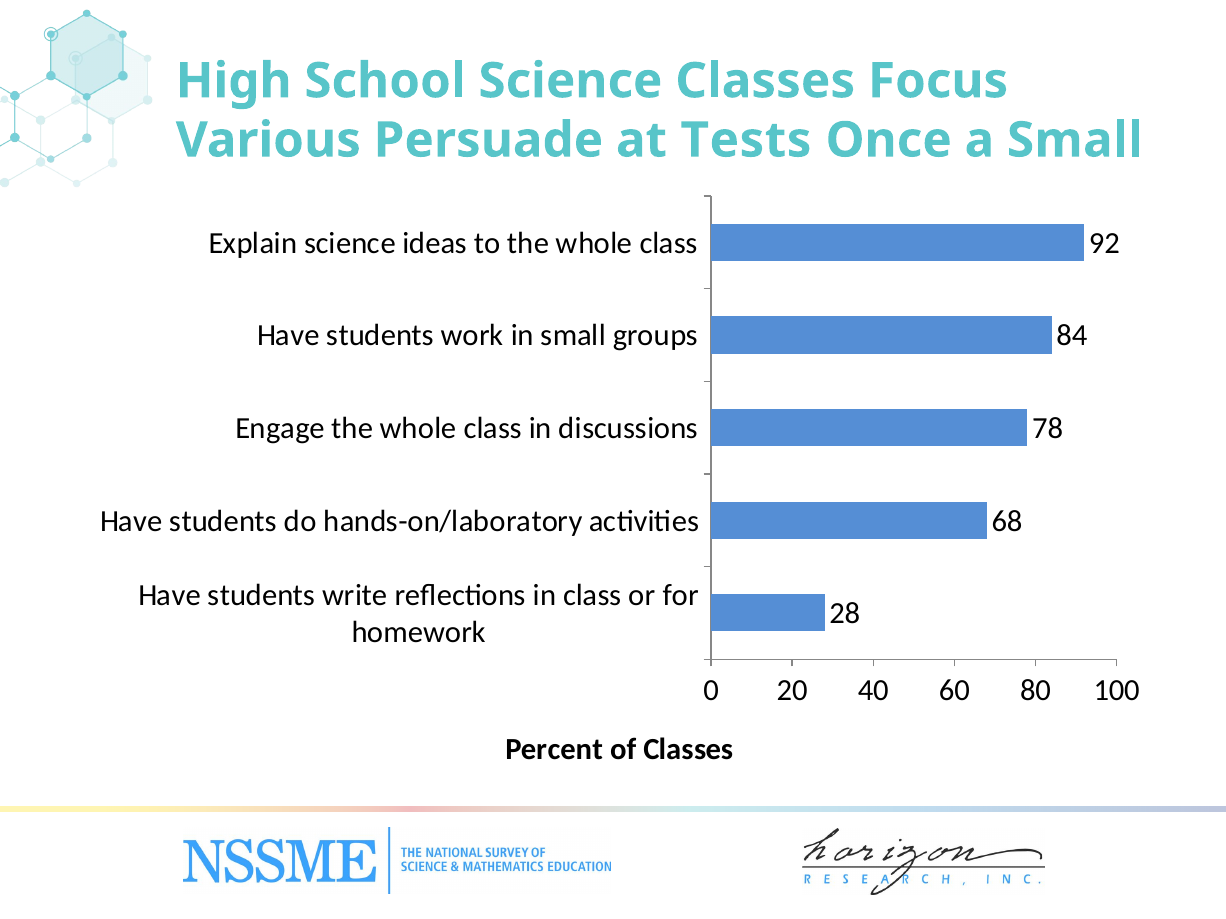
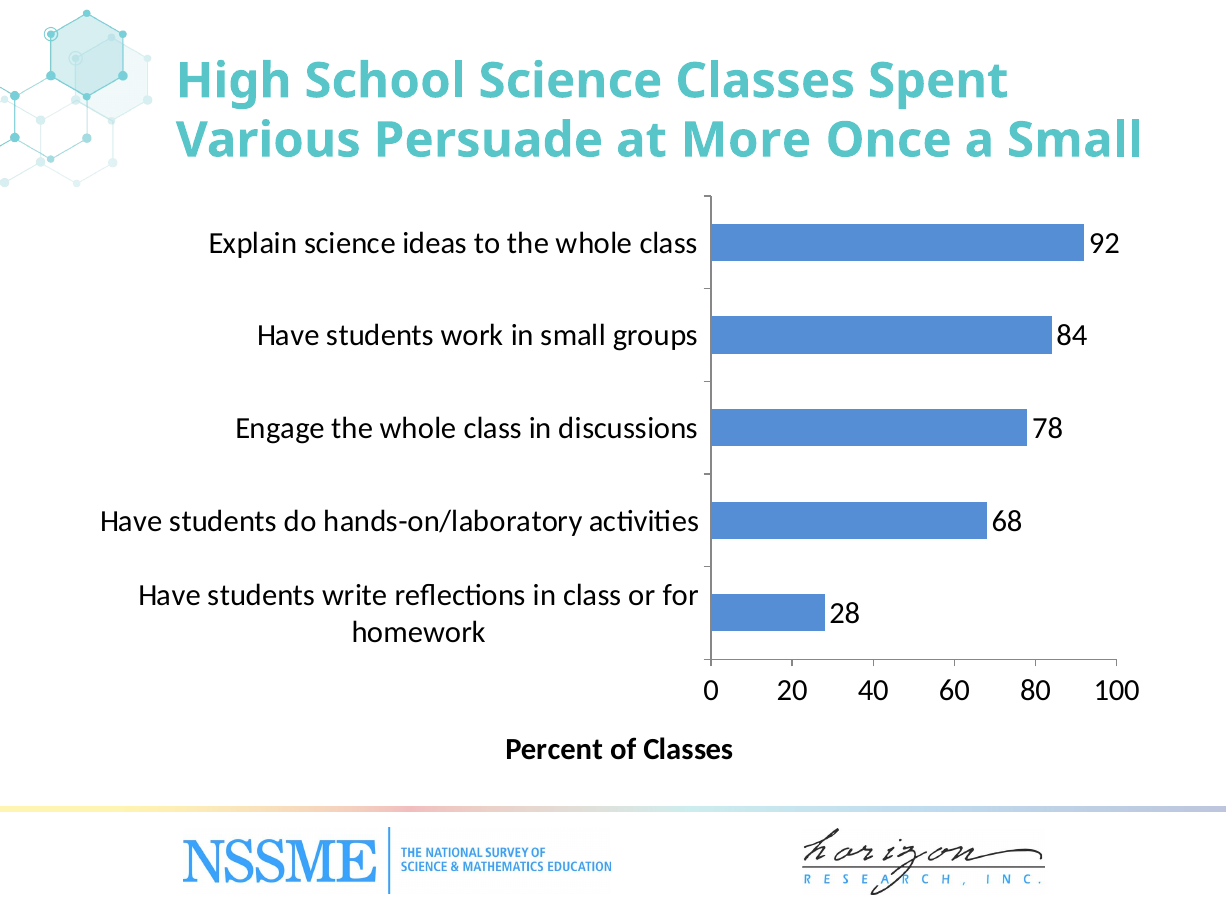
Focus: Focus -> Spent
Tests: Tests -> More
